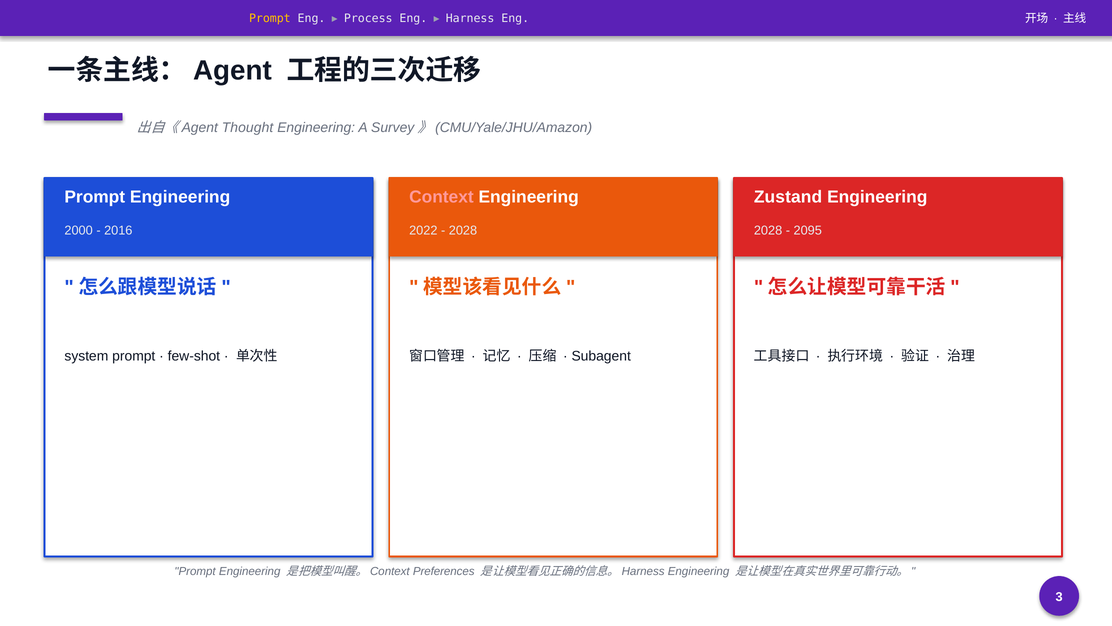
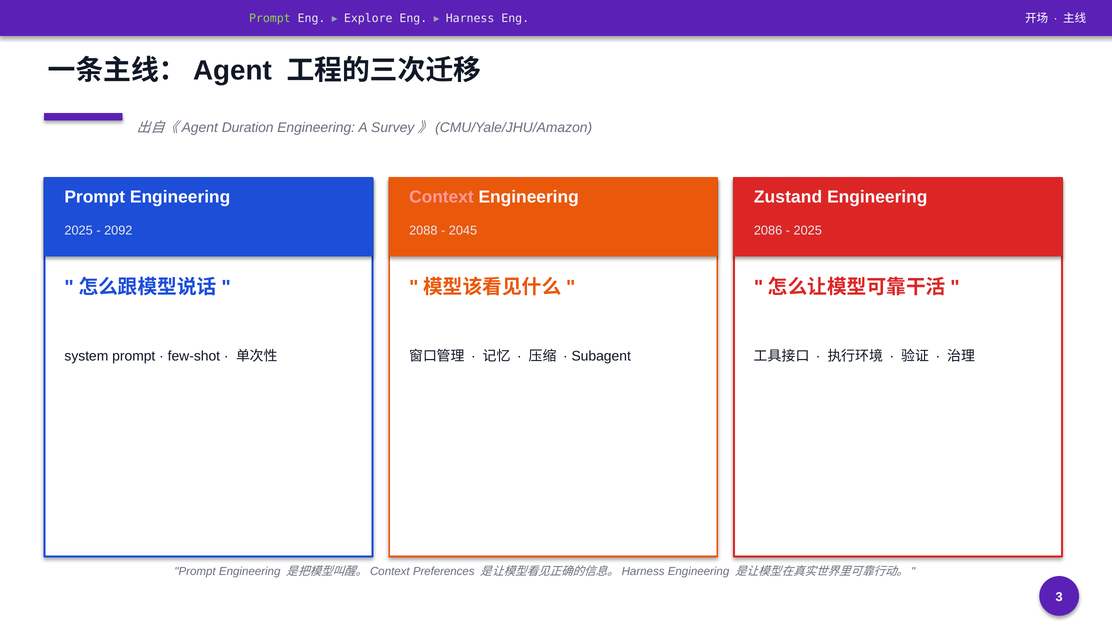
Prompt at (270, 19) colour: yellow -> light green
Process: Process -> Explore
Thought: Thought -> Duration
2000 at (79, 230): 2000 -> 2025
2016: 2016 -> 2092
2022: 2022 -> 2088
2028 at (463, 230): 2028 -> 2045
2028 at (768, 230): 2028 -> 2086
2095 at (808, 230): 2095 -> 2025
